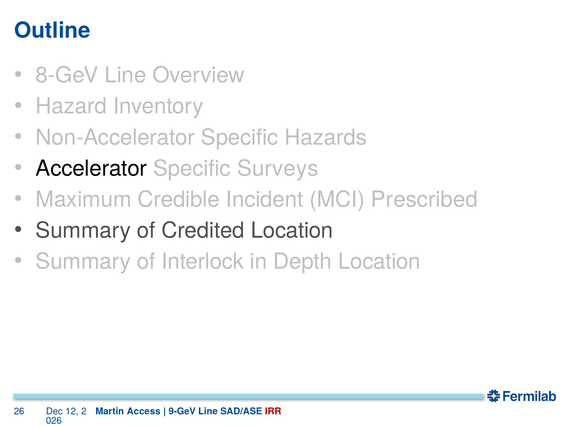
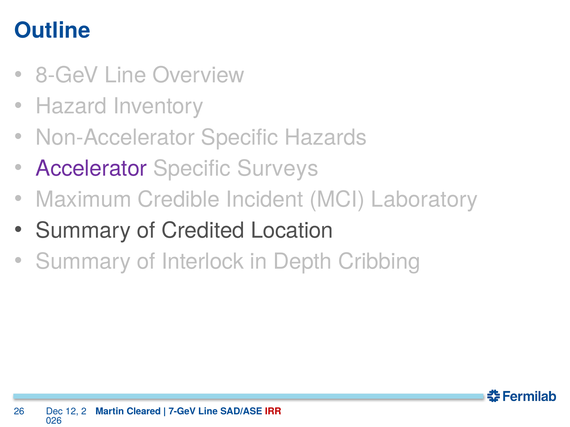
Accelerator colour: black -> purple
Prescribed: Prescribed -> Laboratory
Depth Location: Location -> Cribbing
Access: Access -> Cleared
9-GeV: 9-GeV -> 7-GeV
